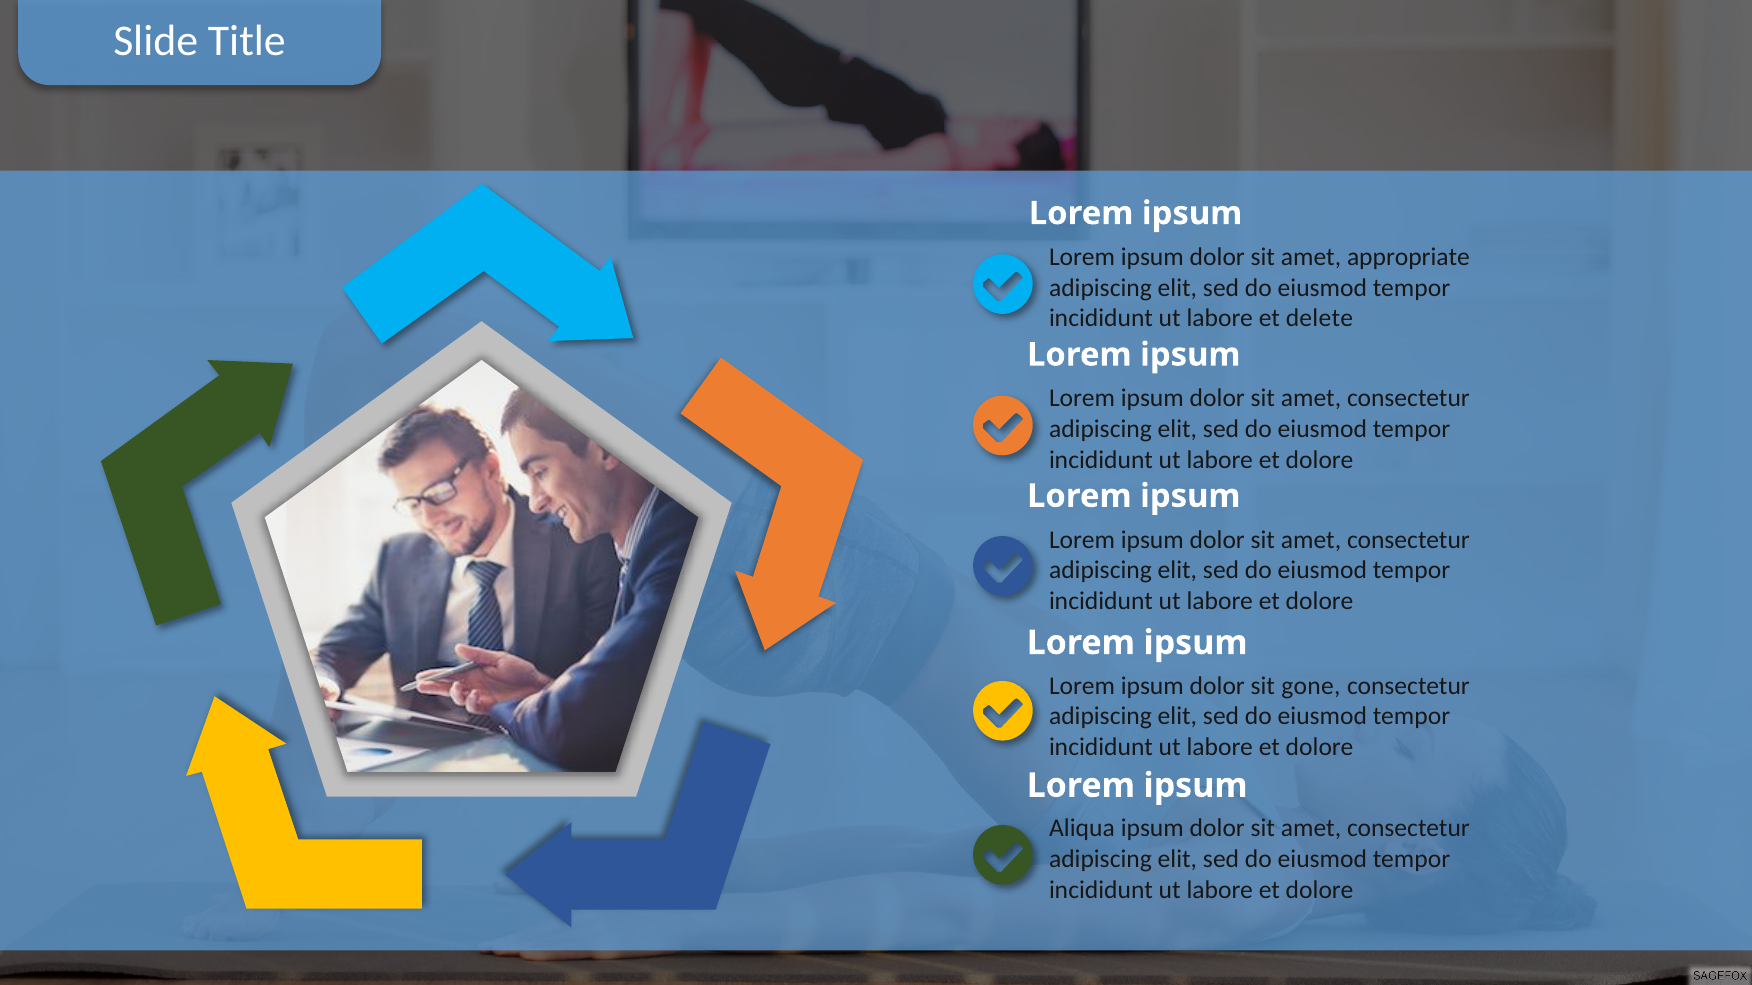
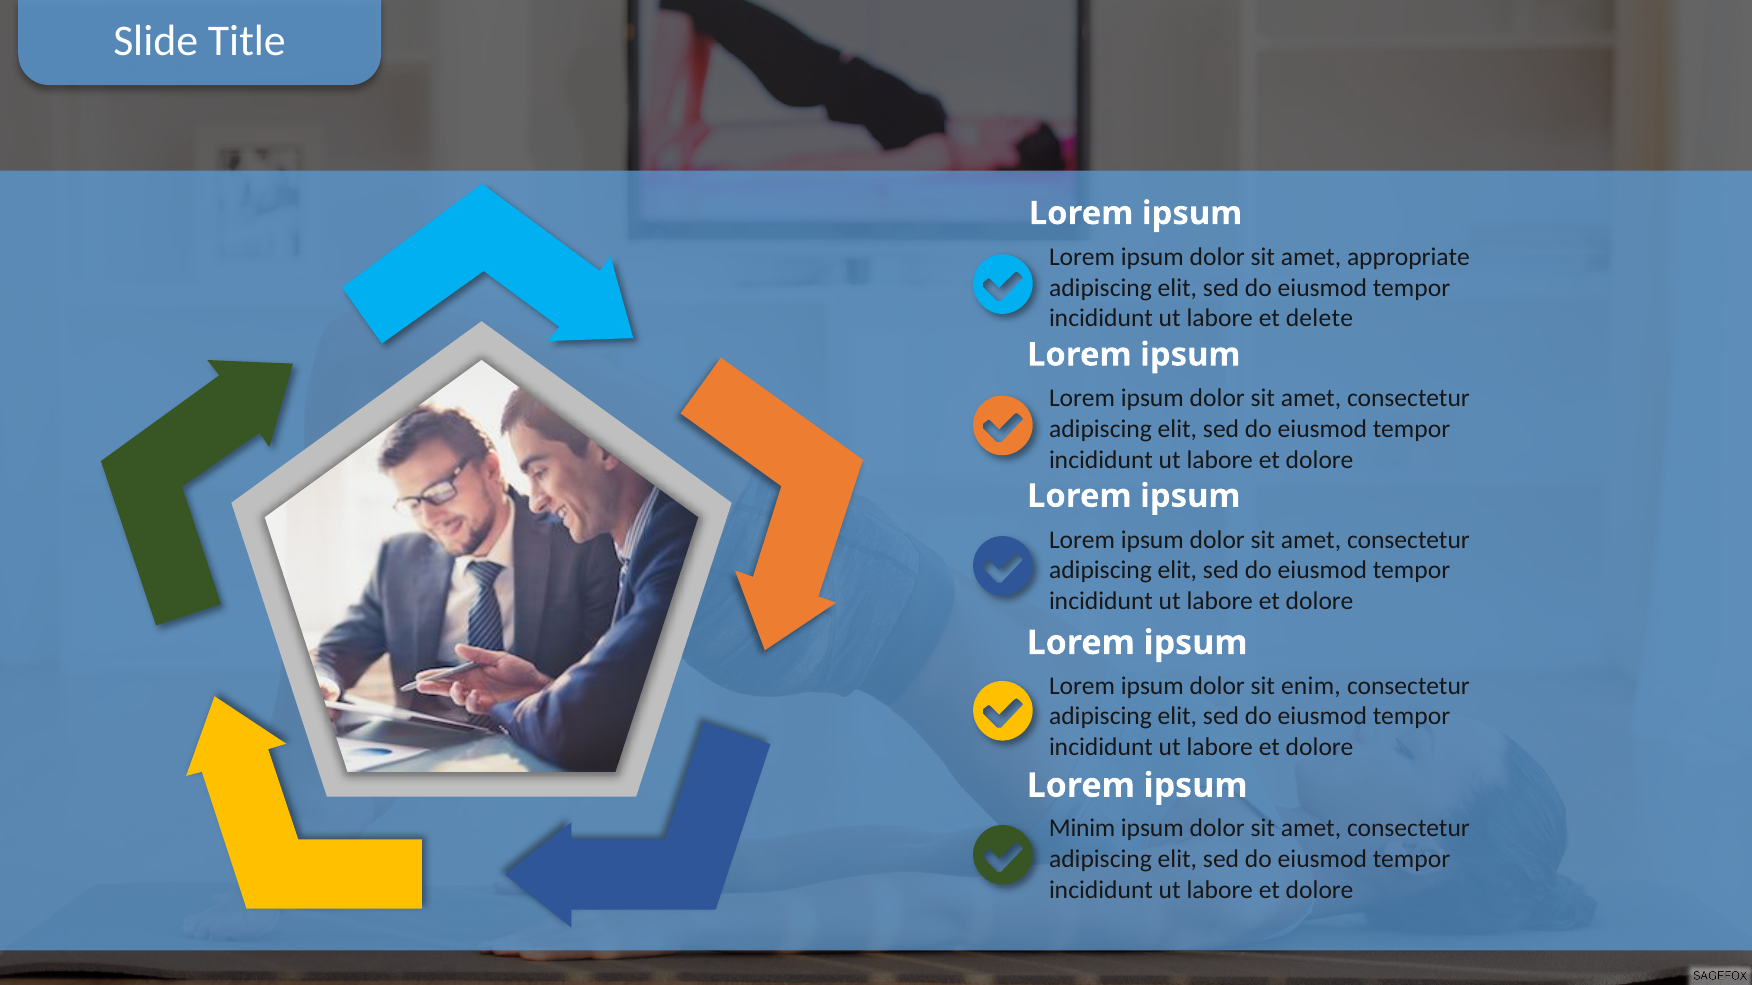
gone: gone -> enim
Aliqua: Aliqua -> Minim
